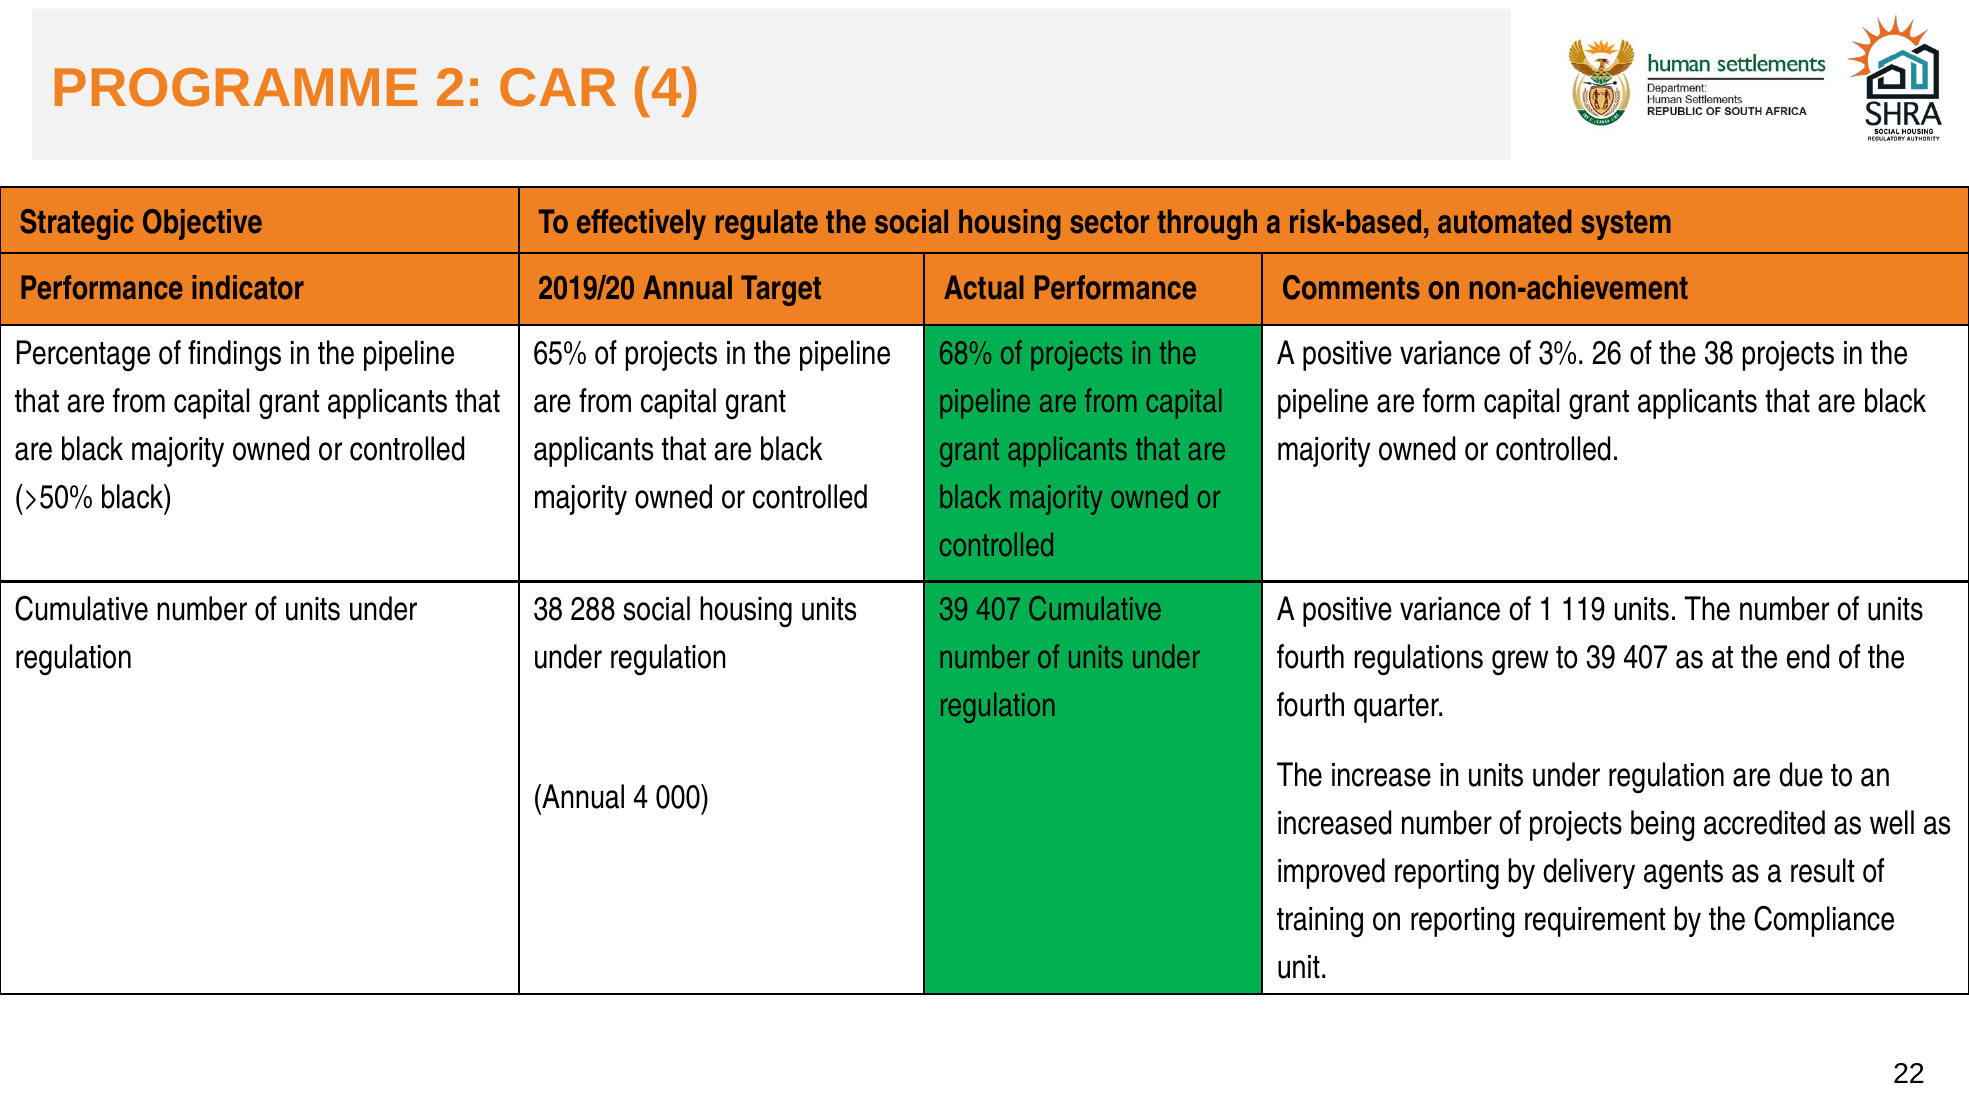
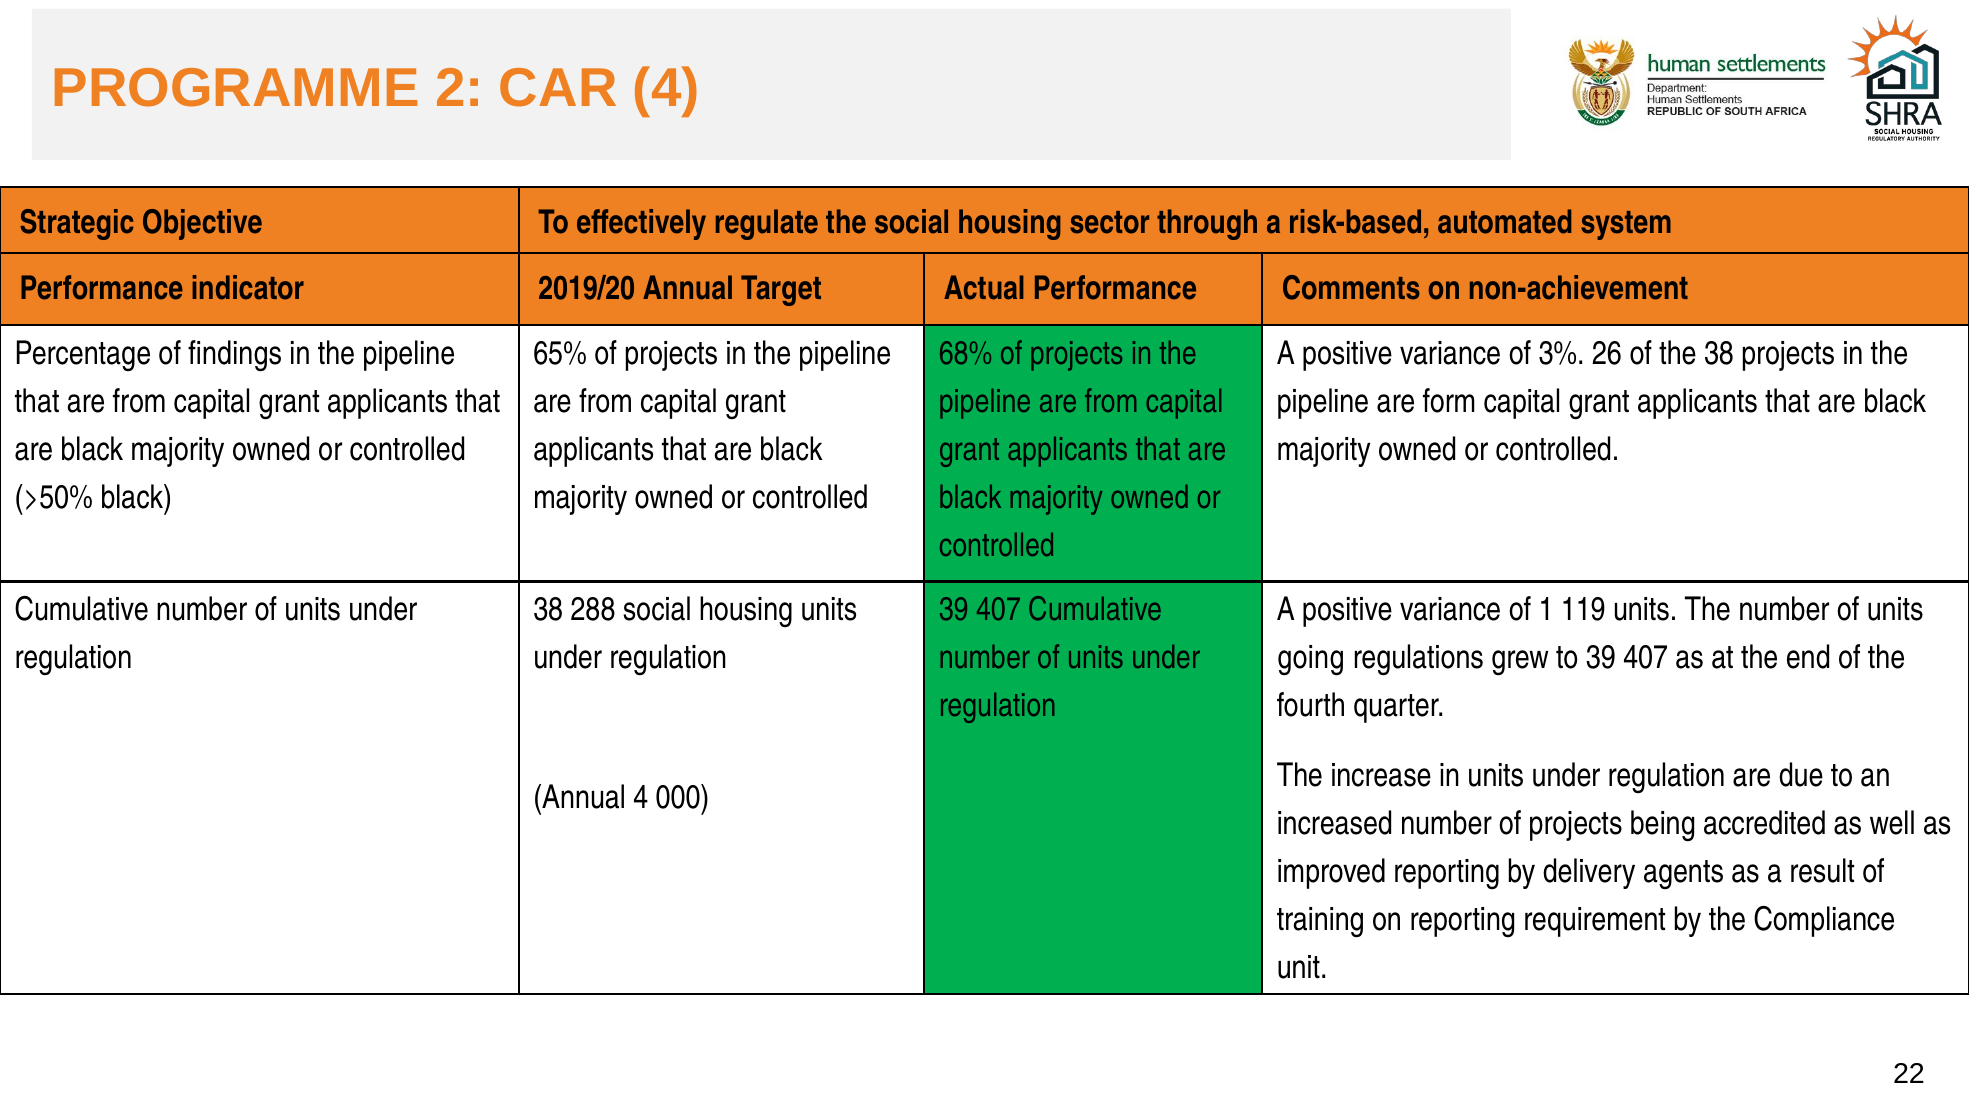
fourth at (1311, 657): fourth -> going
